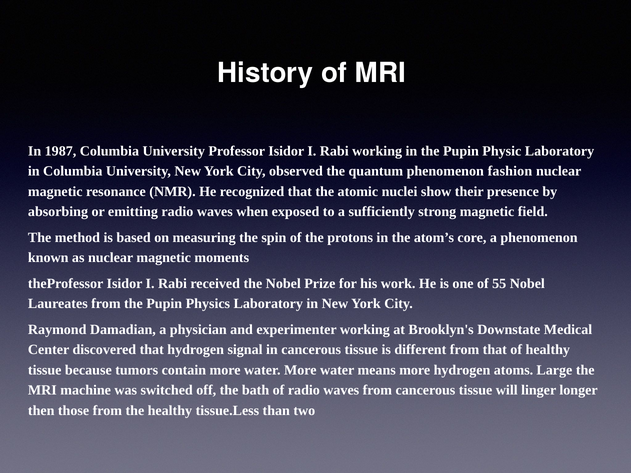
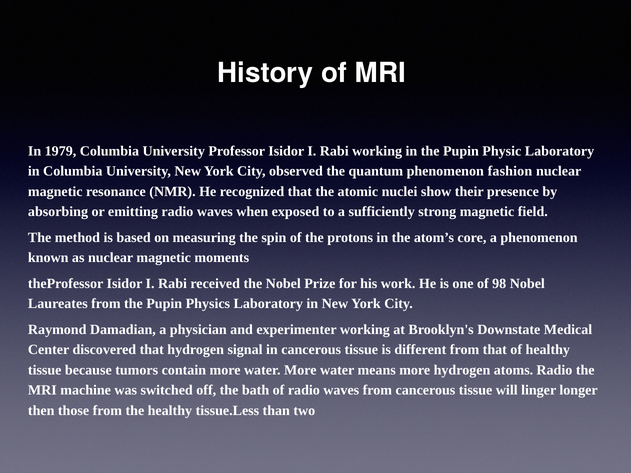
1987: 1987 -> 1979
55: 55 -> 98
atoms Large: Large -> Radio
